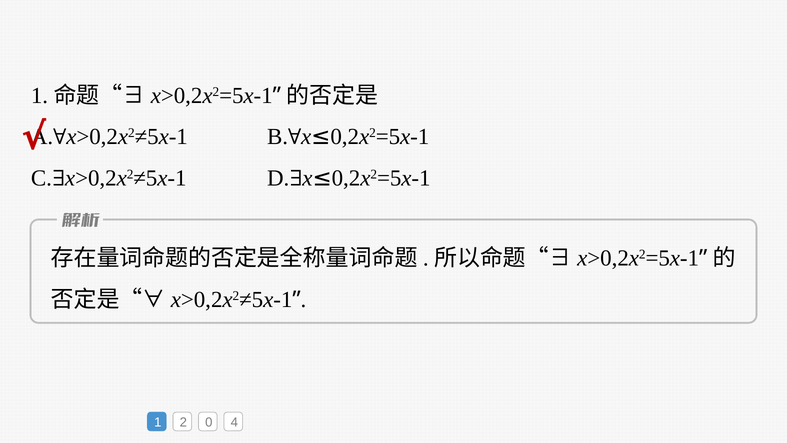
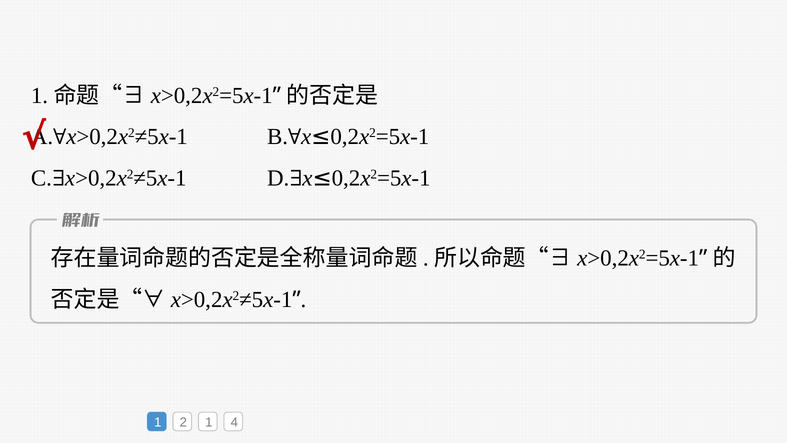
2 0: 0 -> 1
